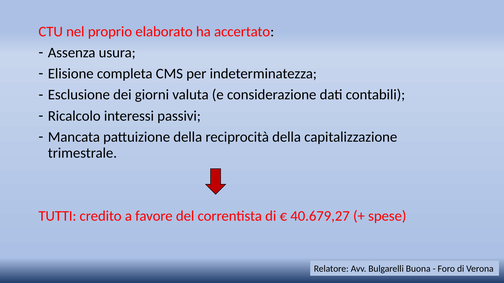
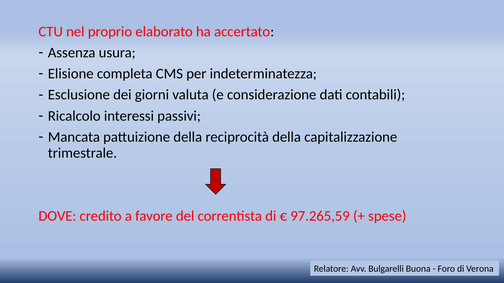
TUTTI: TUTTI -> DOVE
40.679,27: 40.679,27 -> 97.265,59
